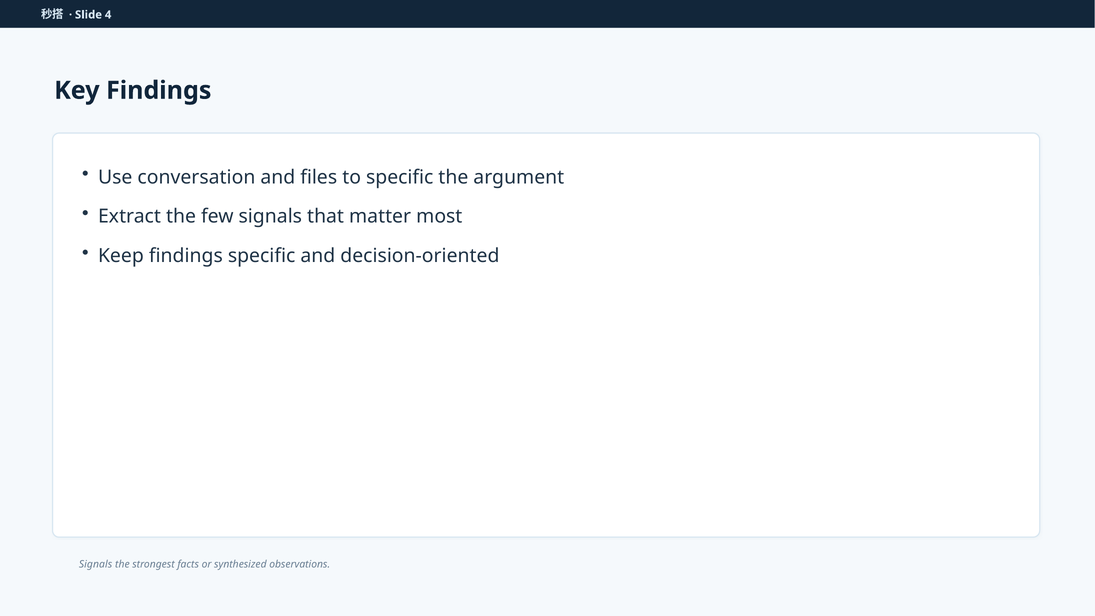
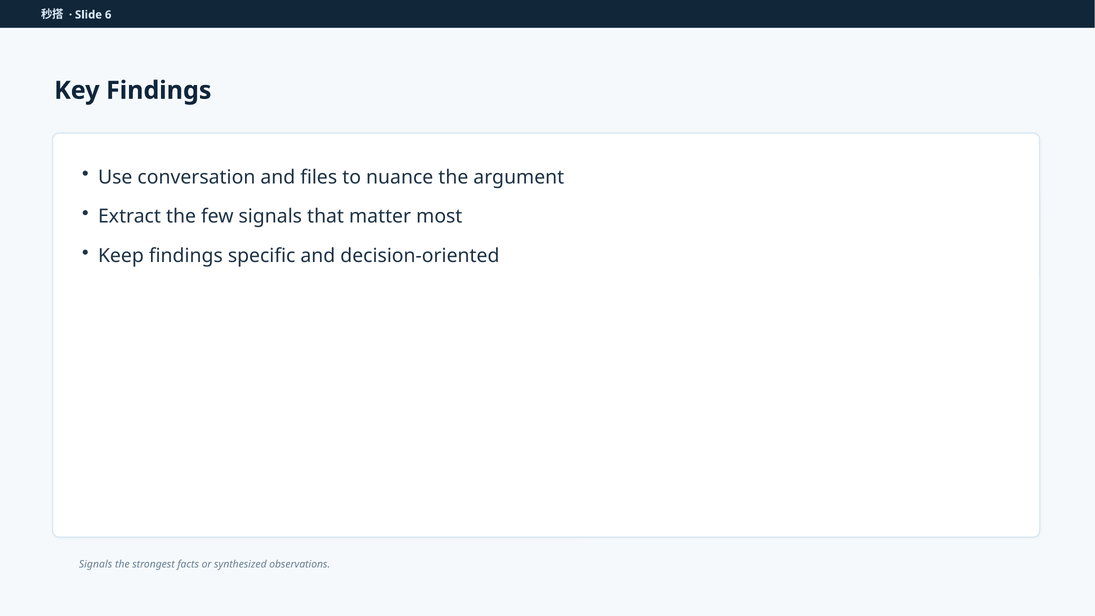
4: 4 -> 6
to specific: specific -> nuance
